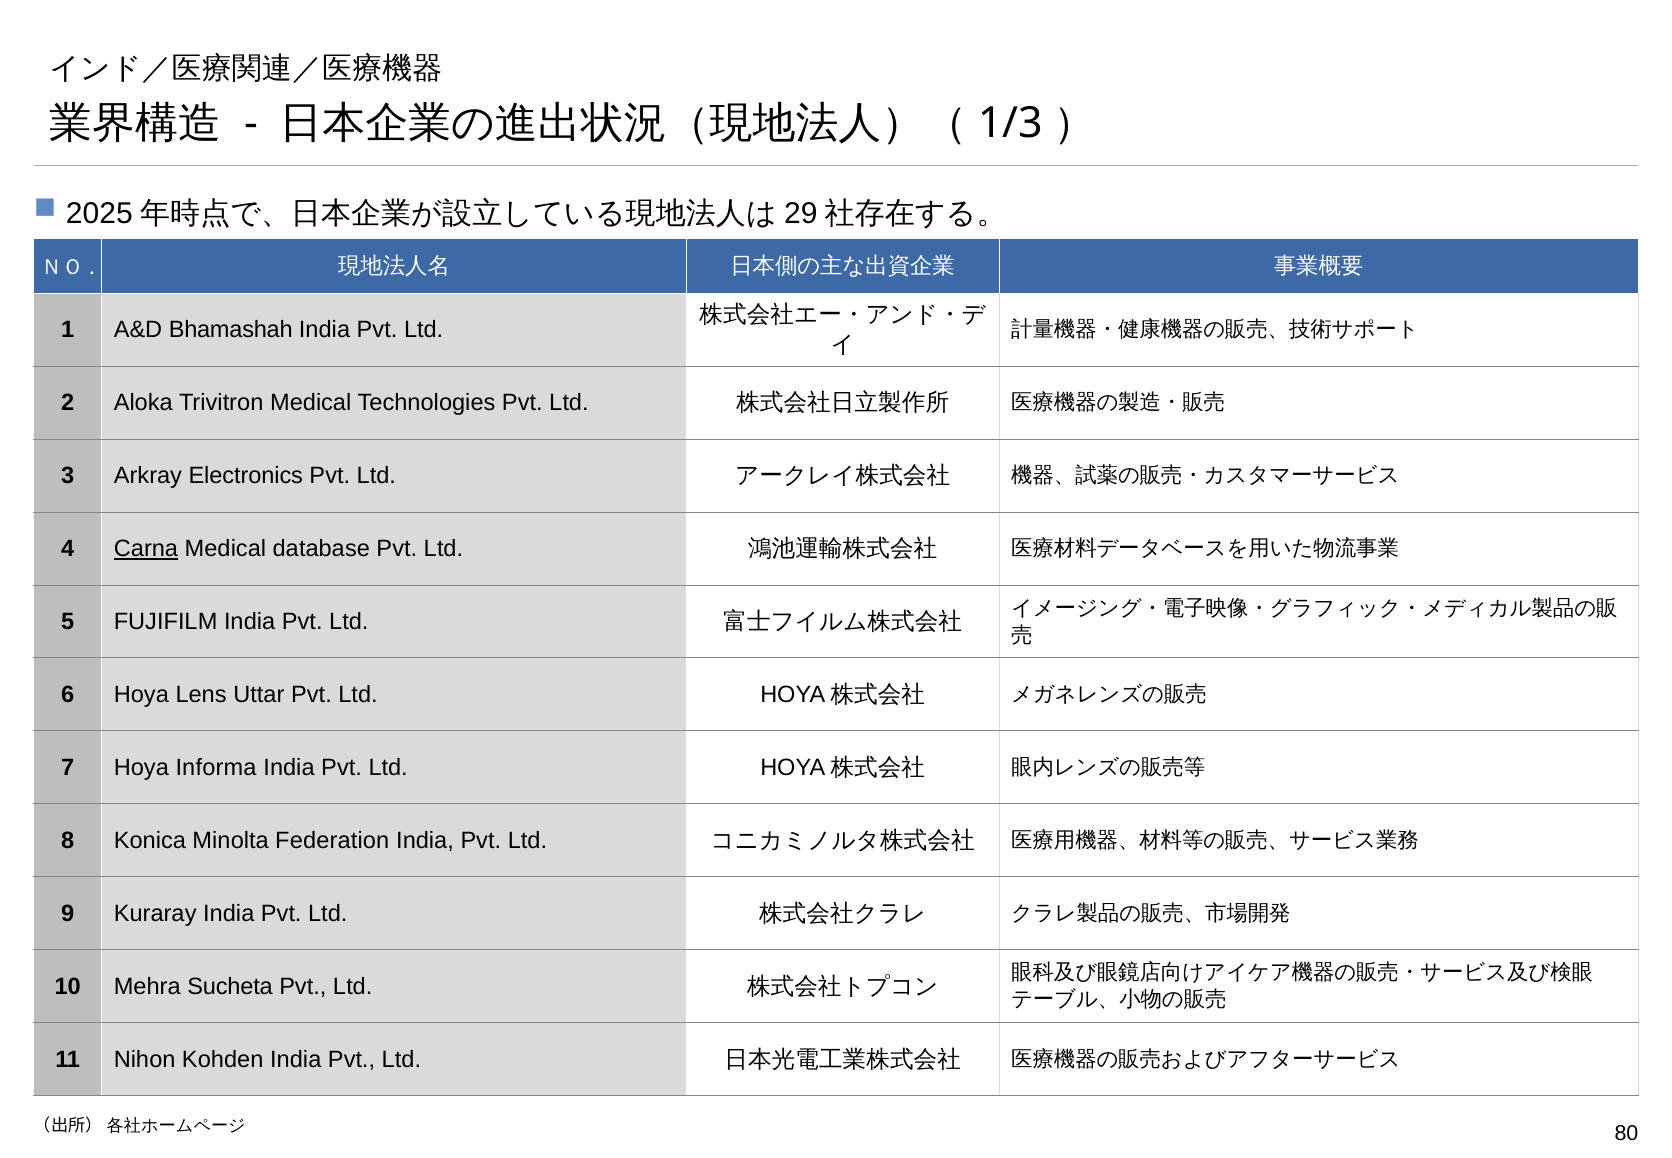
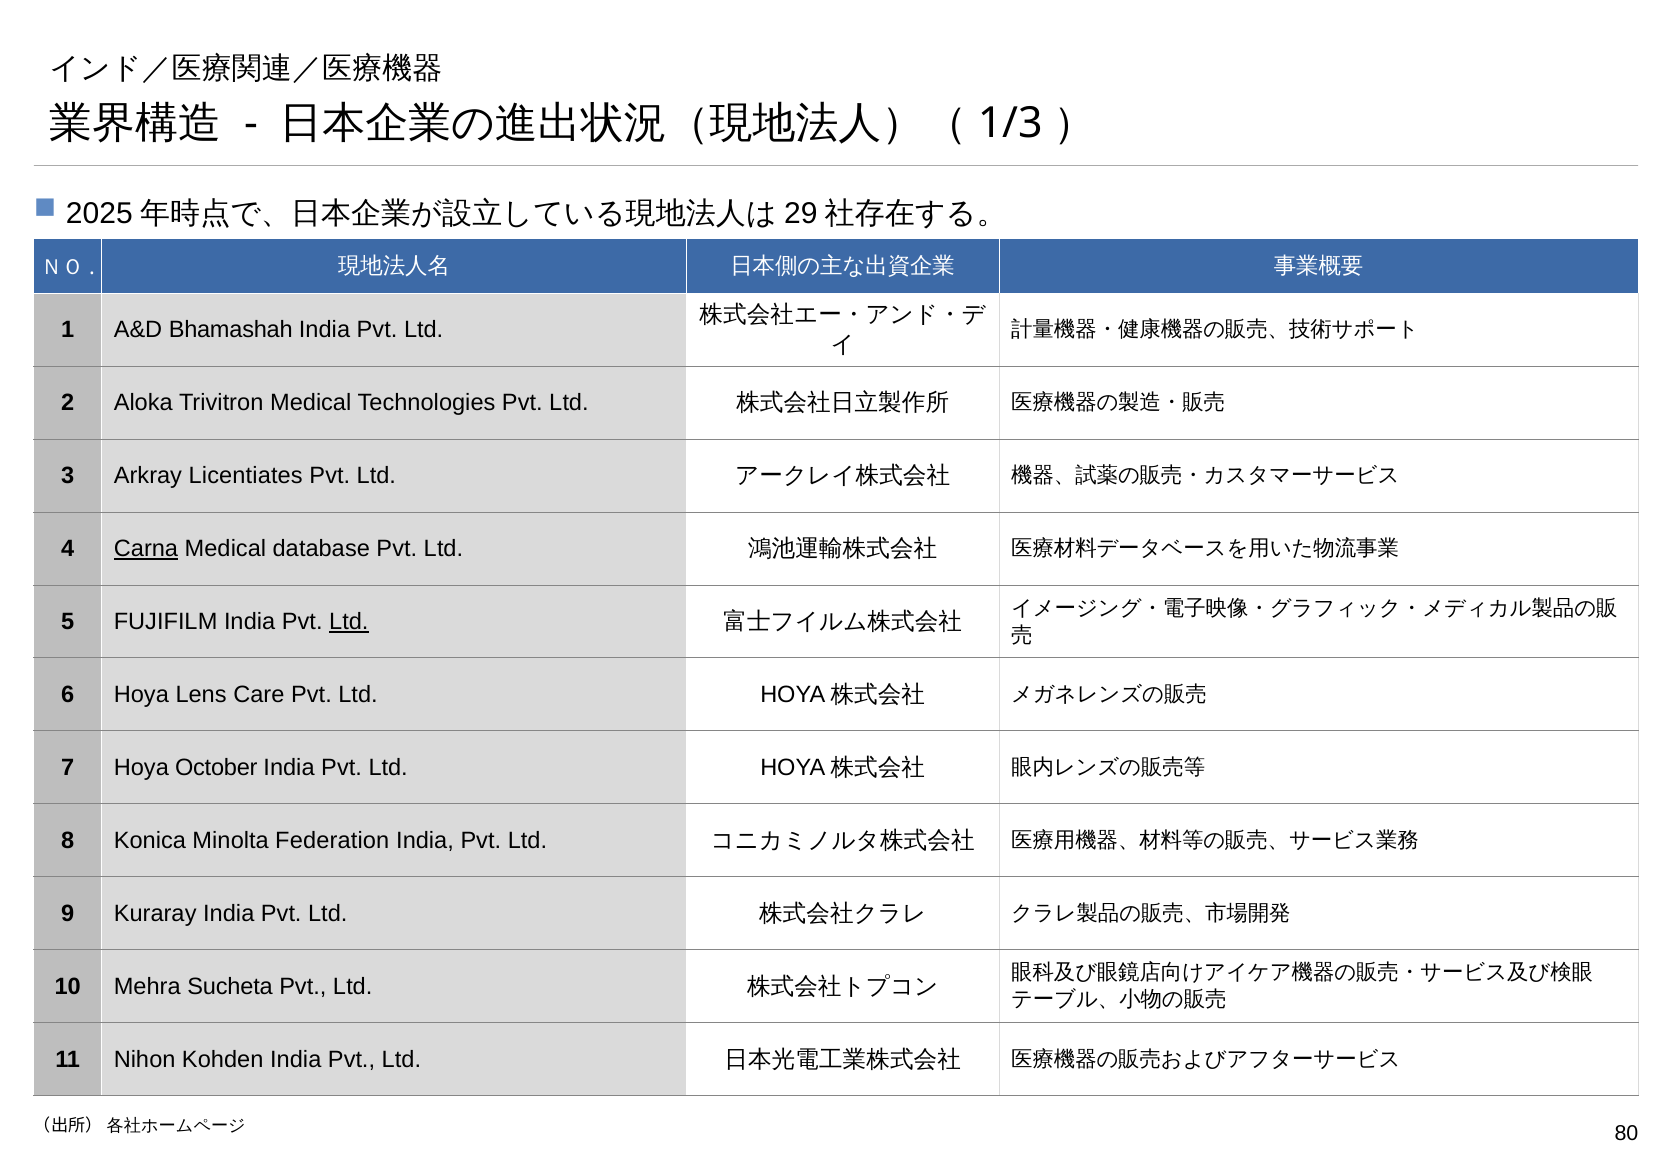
Electronics: Electronics -> Licentiates
Ltd at (349, 622) underline: none -> present
Uttar: Uttar -> Care
Informa: Informa -> October
